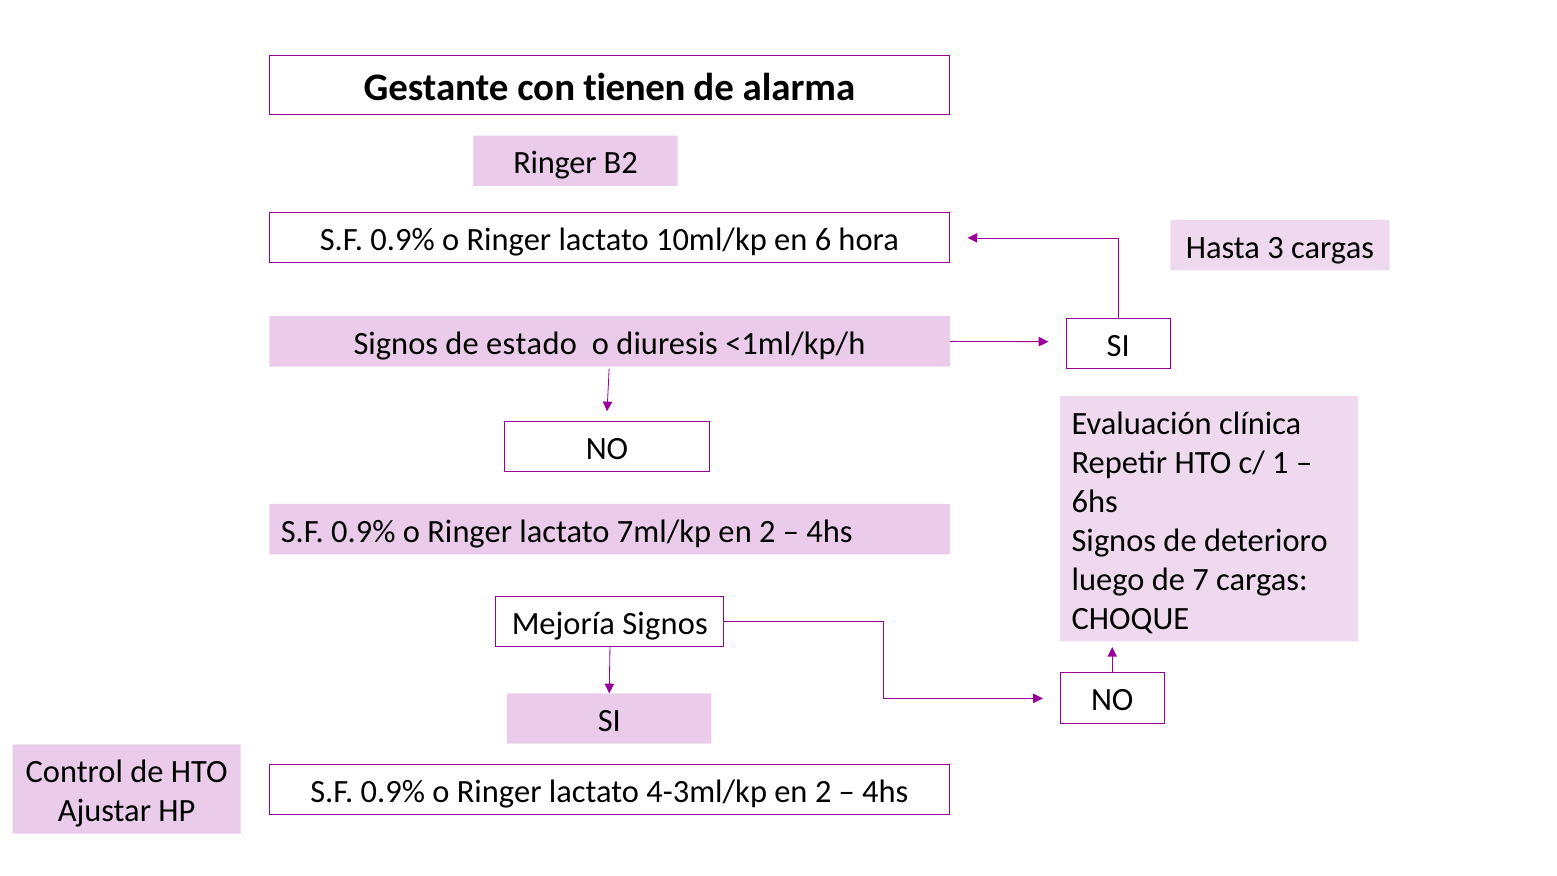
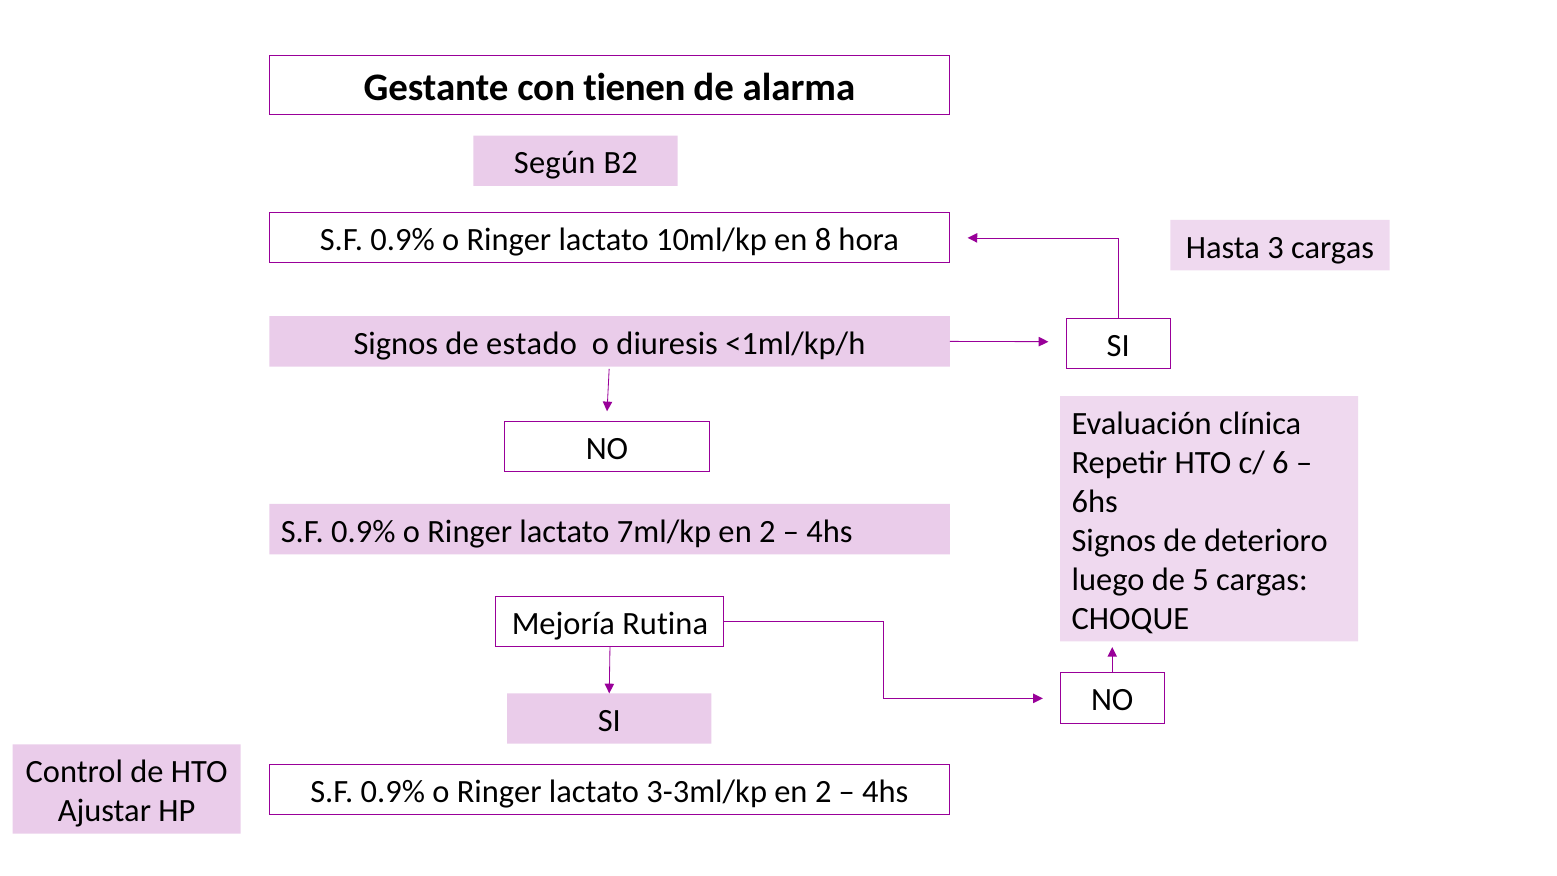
Ringer at (555, 163): Ringer -> Según
6: 6 -> 8
1: 1 -> 6
7: 7 -> 5
Mejoría Signos: Signos -> Rutina
4-3ml/kp: 4-3ml/kp -> 3-3ml/kp
